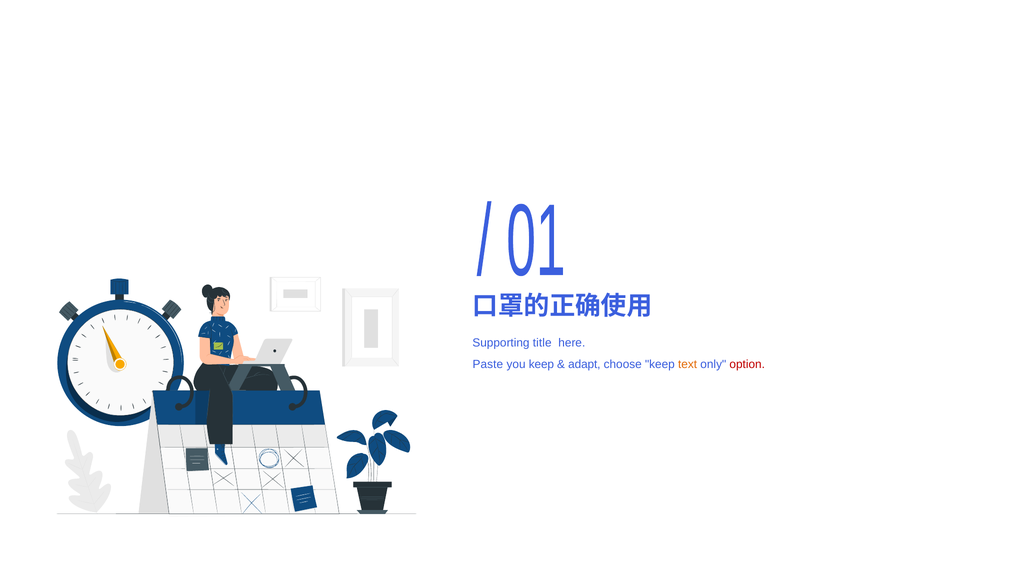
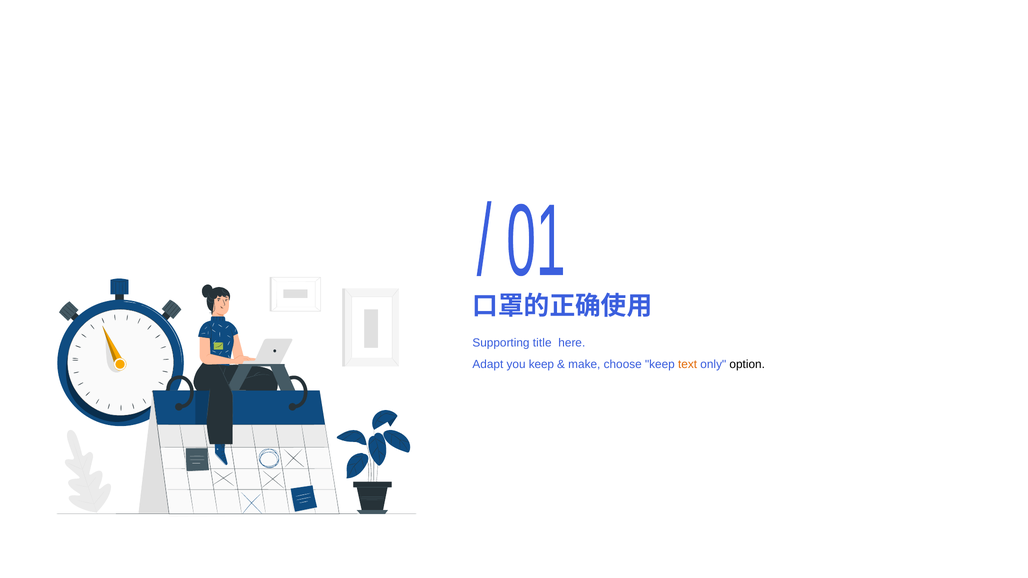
Paste: Paste -> Adapt
adapt: adapt -> make
option colour: red -> black
